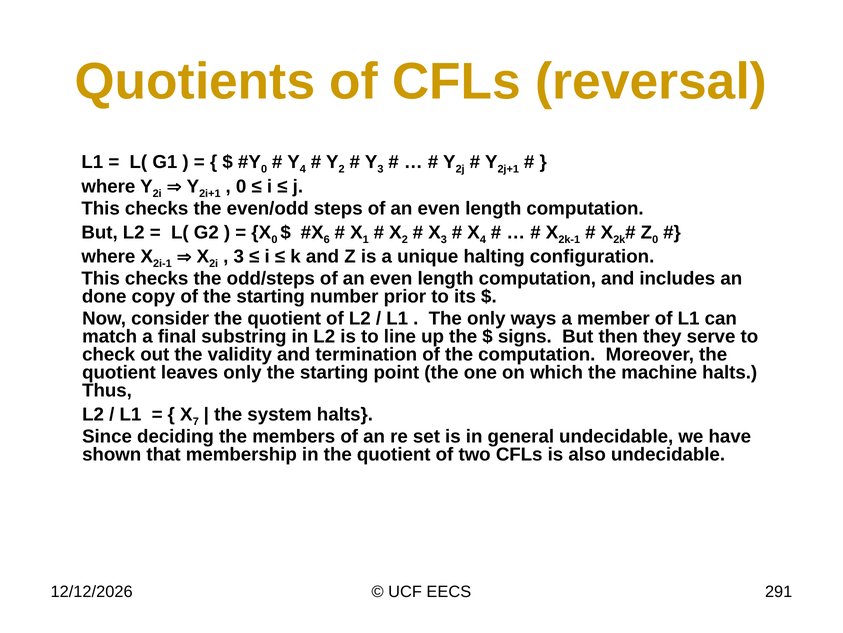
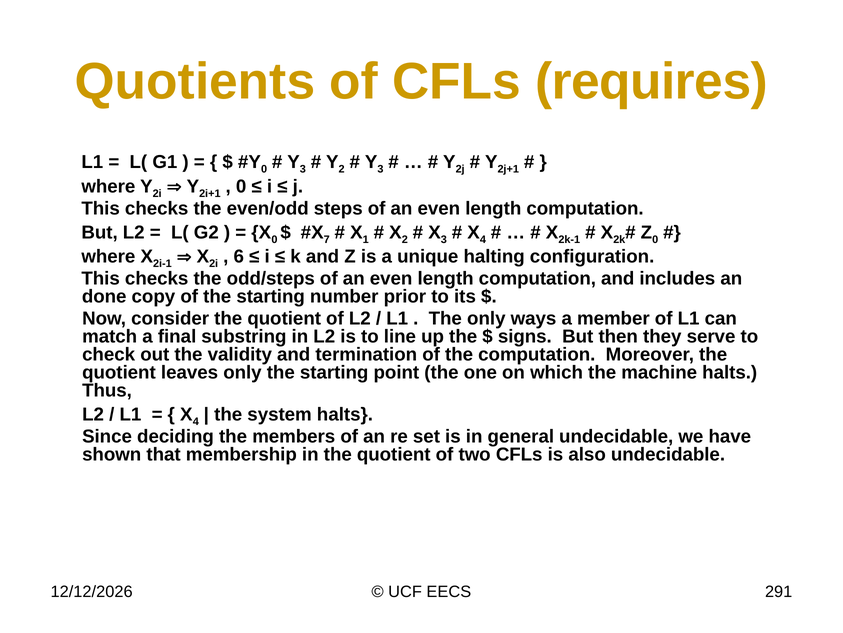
reversal: reversal -> requires
4 at (303, 169): 4 -> 3
6: 6 -> 7
3 at (239, 256): 3 -> 6
7 at (196, 421): 7 -> 4
